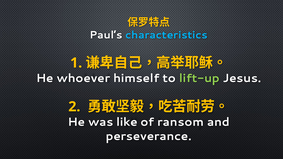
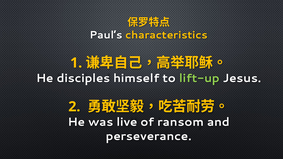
characteristics colour: light blue -> yellow
whoever: whoever -> disciples
like: like -> live
